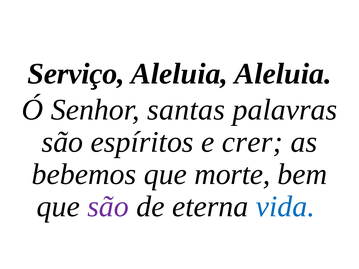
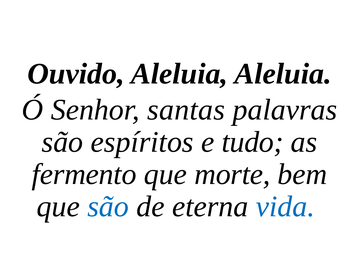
Serviço: Serviço -> Ouvido
crer: crer -> tudo
bebemos: bebemos -> fermento
são at (108, 207) colour: purple -> blue
